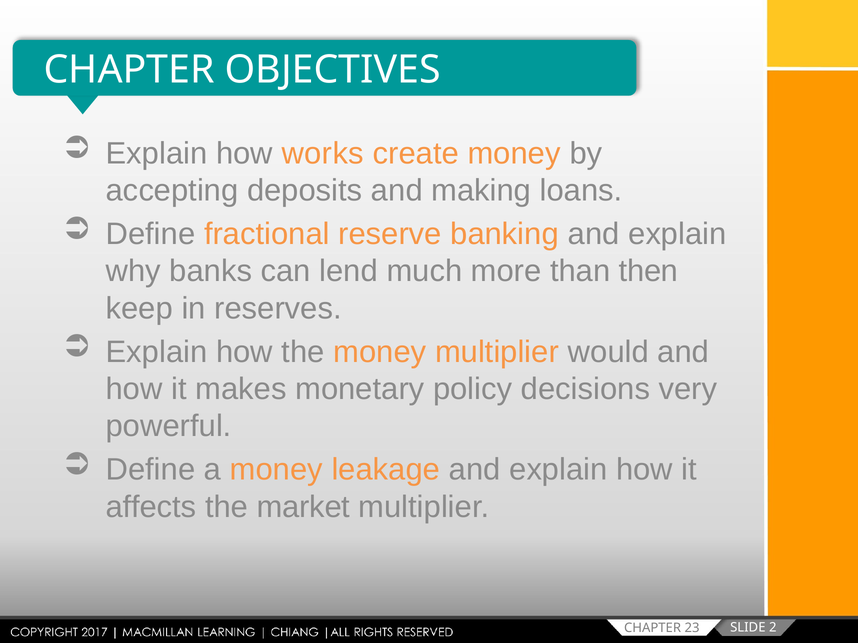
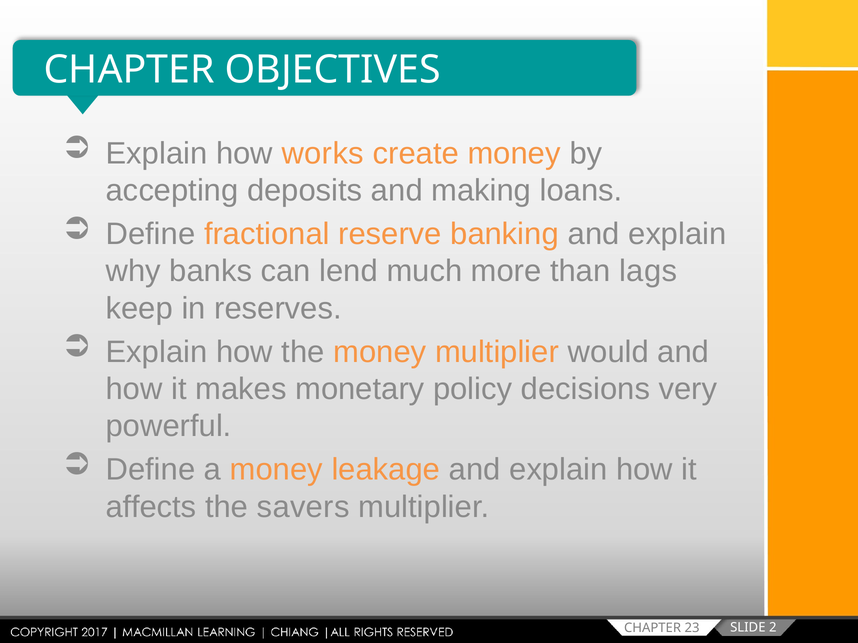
then: then -> lags
market: market -> savers
